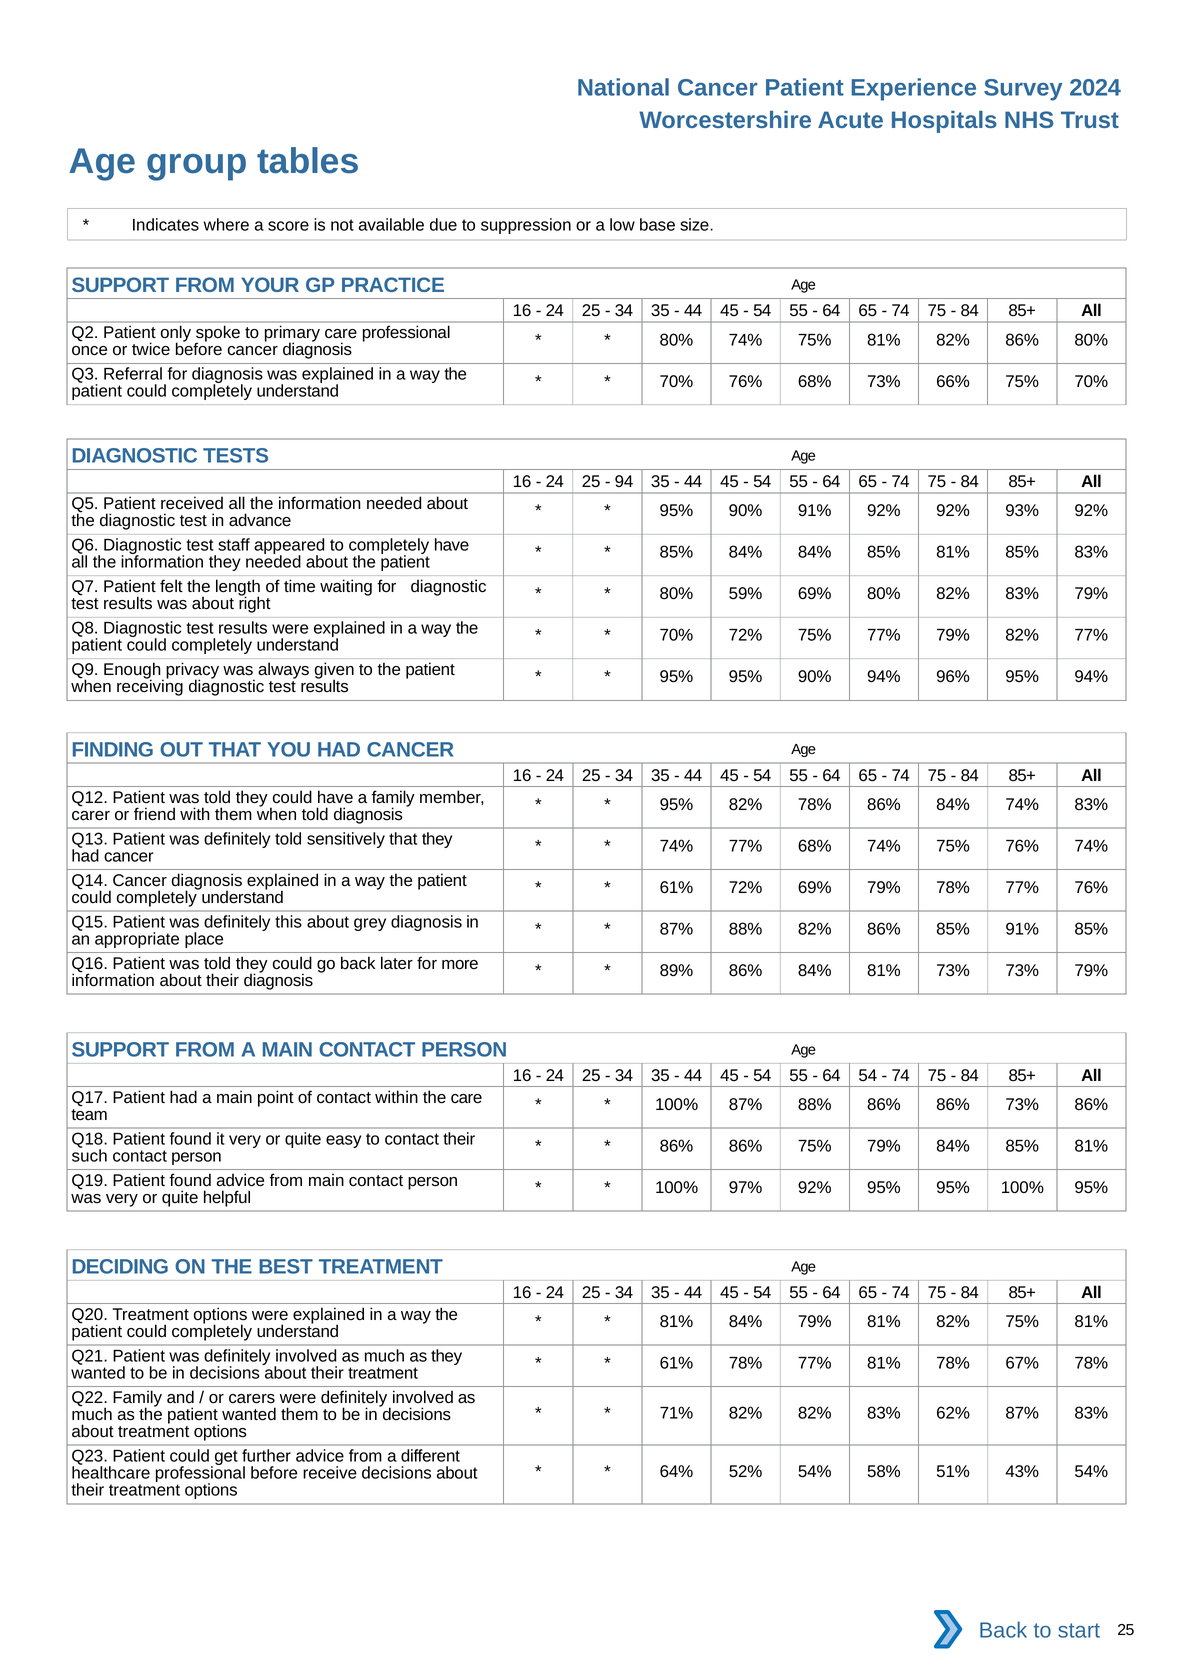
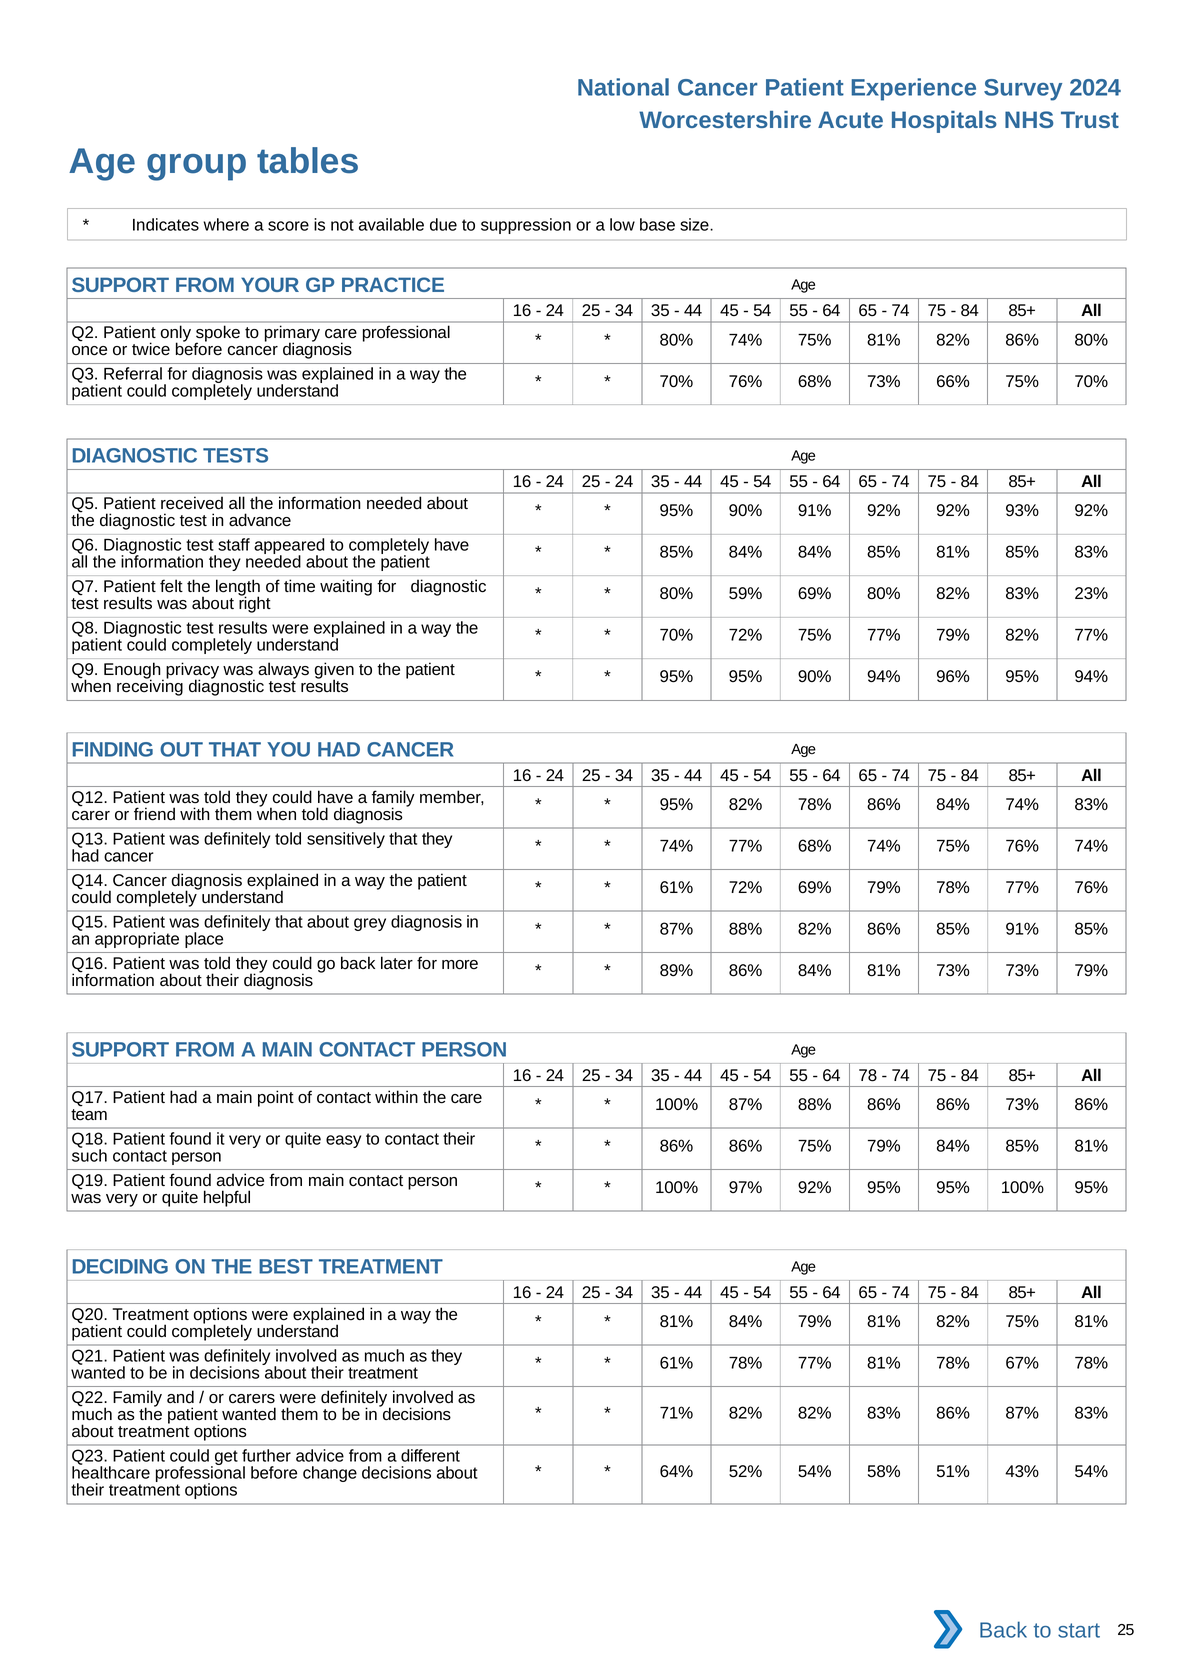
94 at (624, 482): 94 -> 24
83% 79%: 79% -> 23%
definitely this: this -> that
64 54: 54 -> 78
83% 62%: 62% -> 86%
receive: receive -> change
